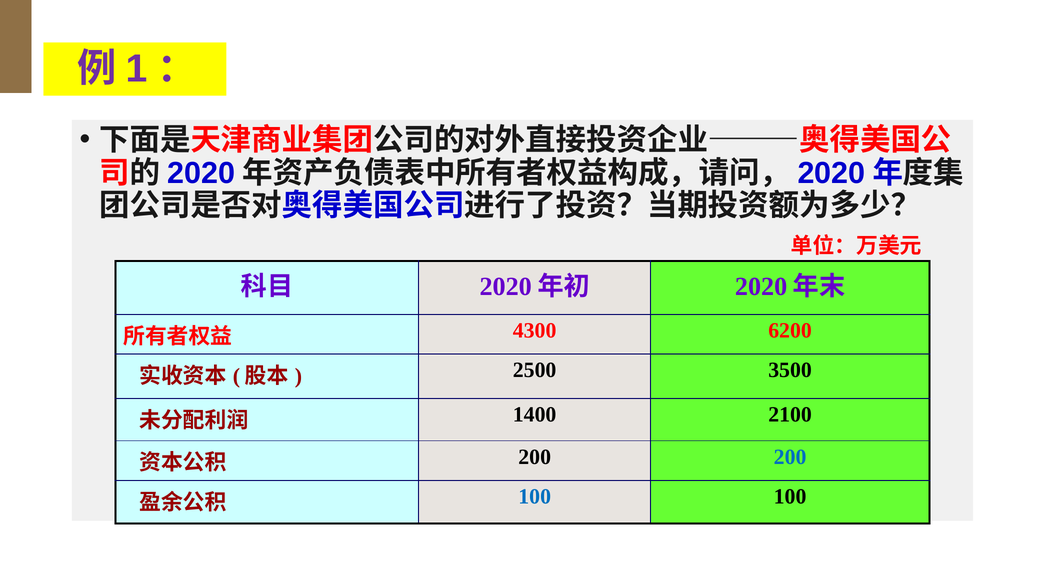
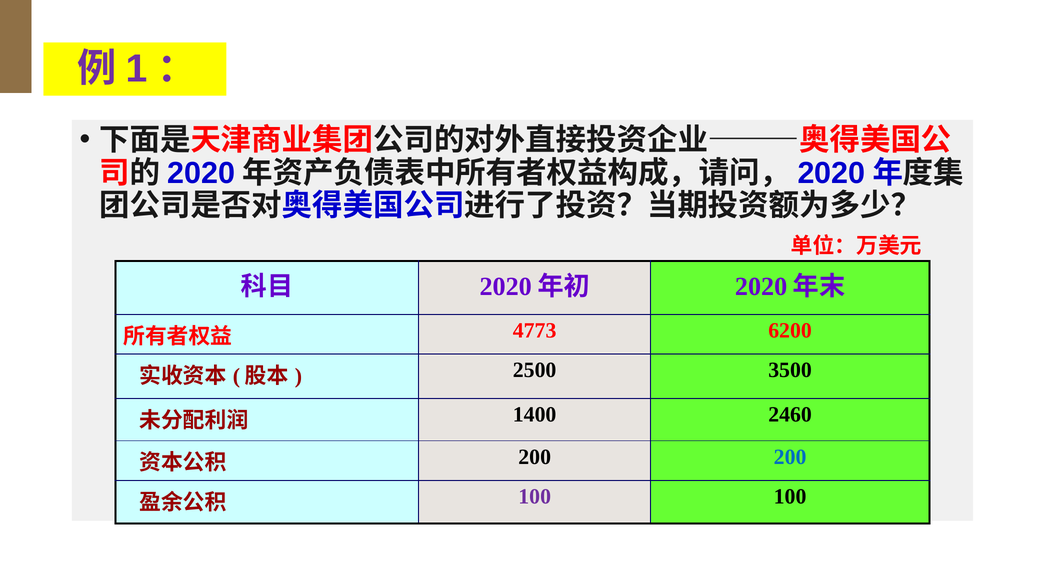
4300: 4300 -> 4773
2100: 2100 -> 2460
100 at (535, 496) colour: blue -> purple
